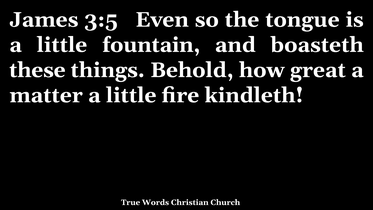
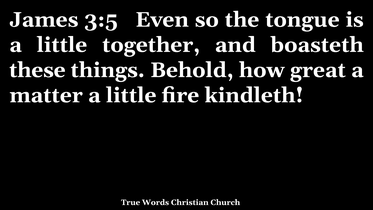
fountain: fountain -> together
